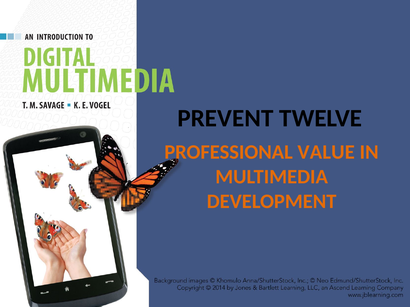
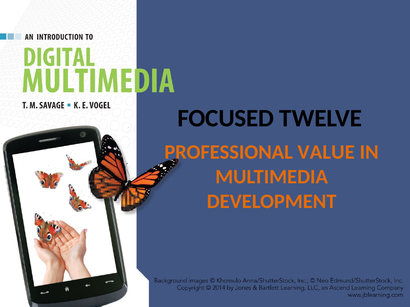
PREVENT: PREVENT -> FOCUSED
